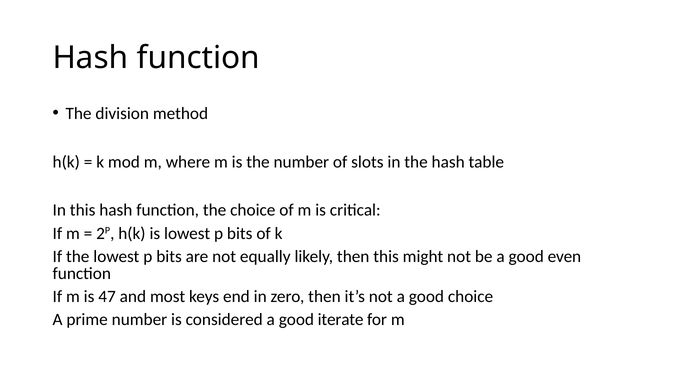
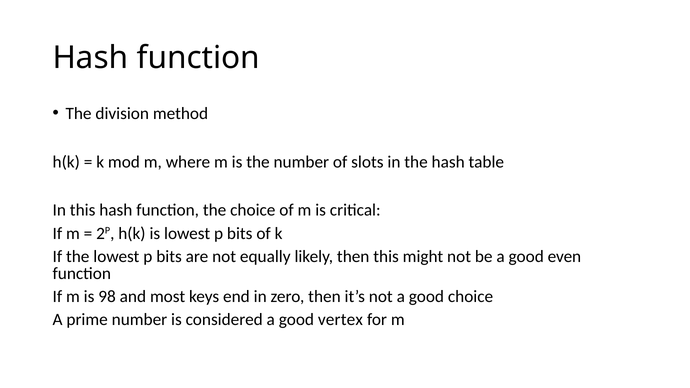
47: 47 -> 98
iterate: iterate -> vertex
